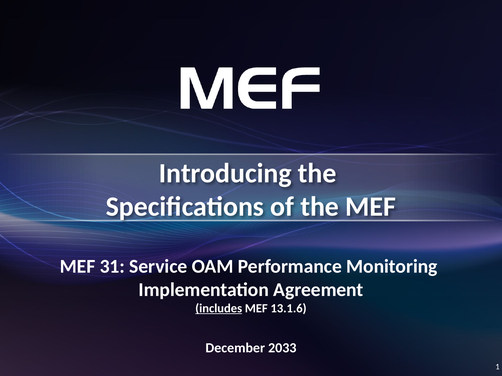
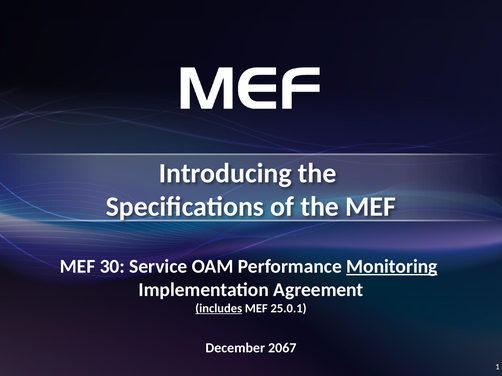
31: 31 -> 30
Monitoring underline: none -> present
13.1.6: 13.1.6 -> 25.0.1
2033: 2033 -> 2067
